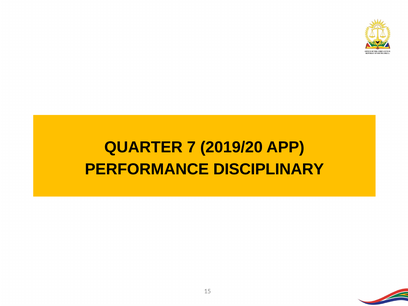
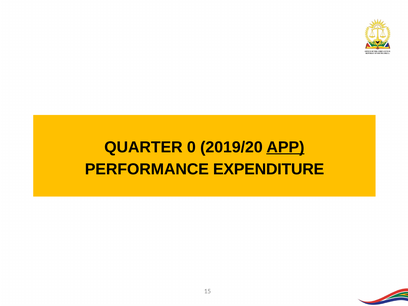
7: 7 -> 0
APP underline: none -> present
DISCIPLINARY: DISCIPLINARY -> EXPENDITURE
